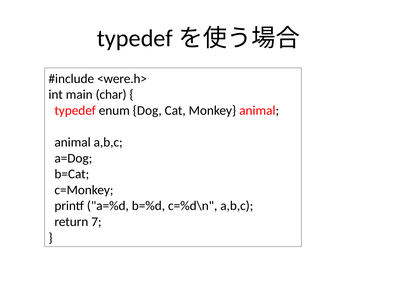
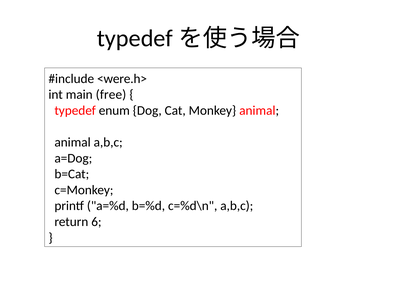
char: char -> free
7: 7 -> 6
